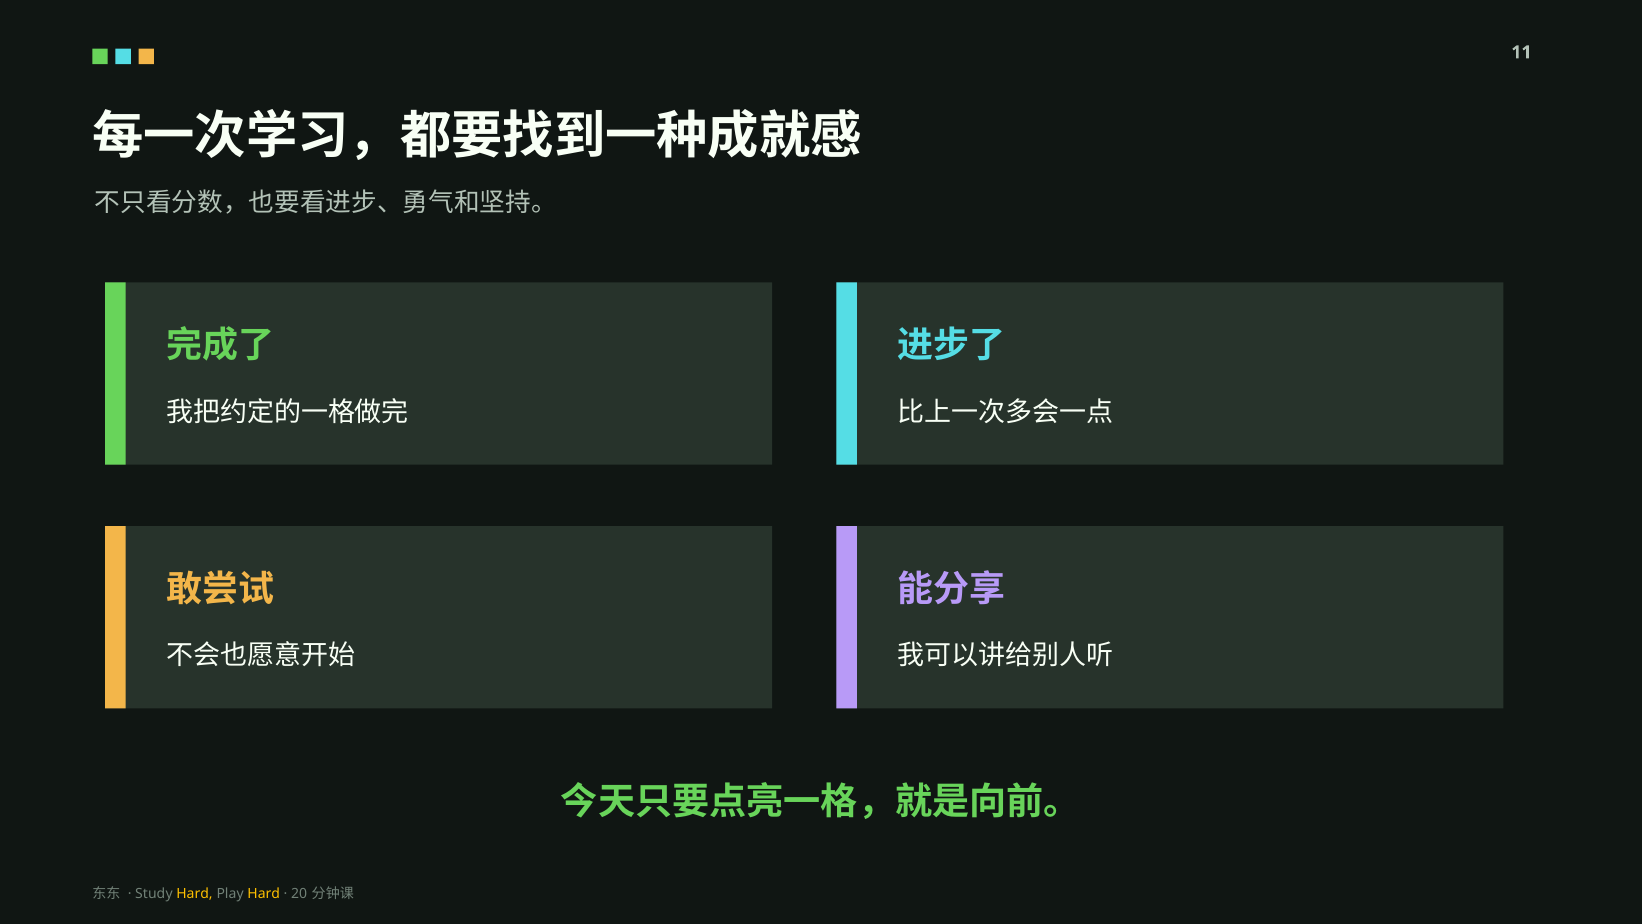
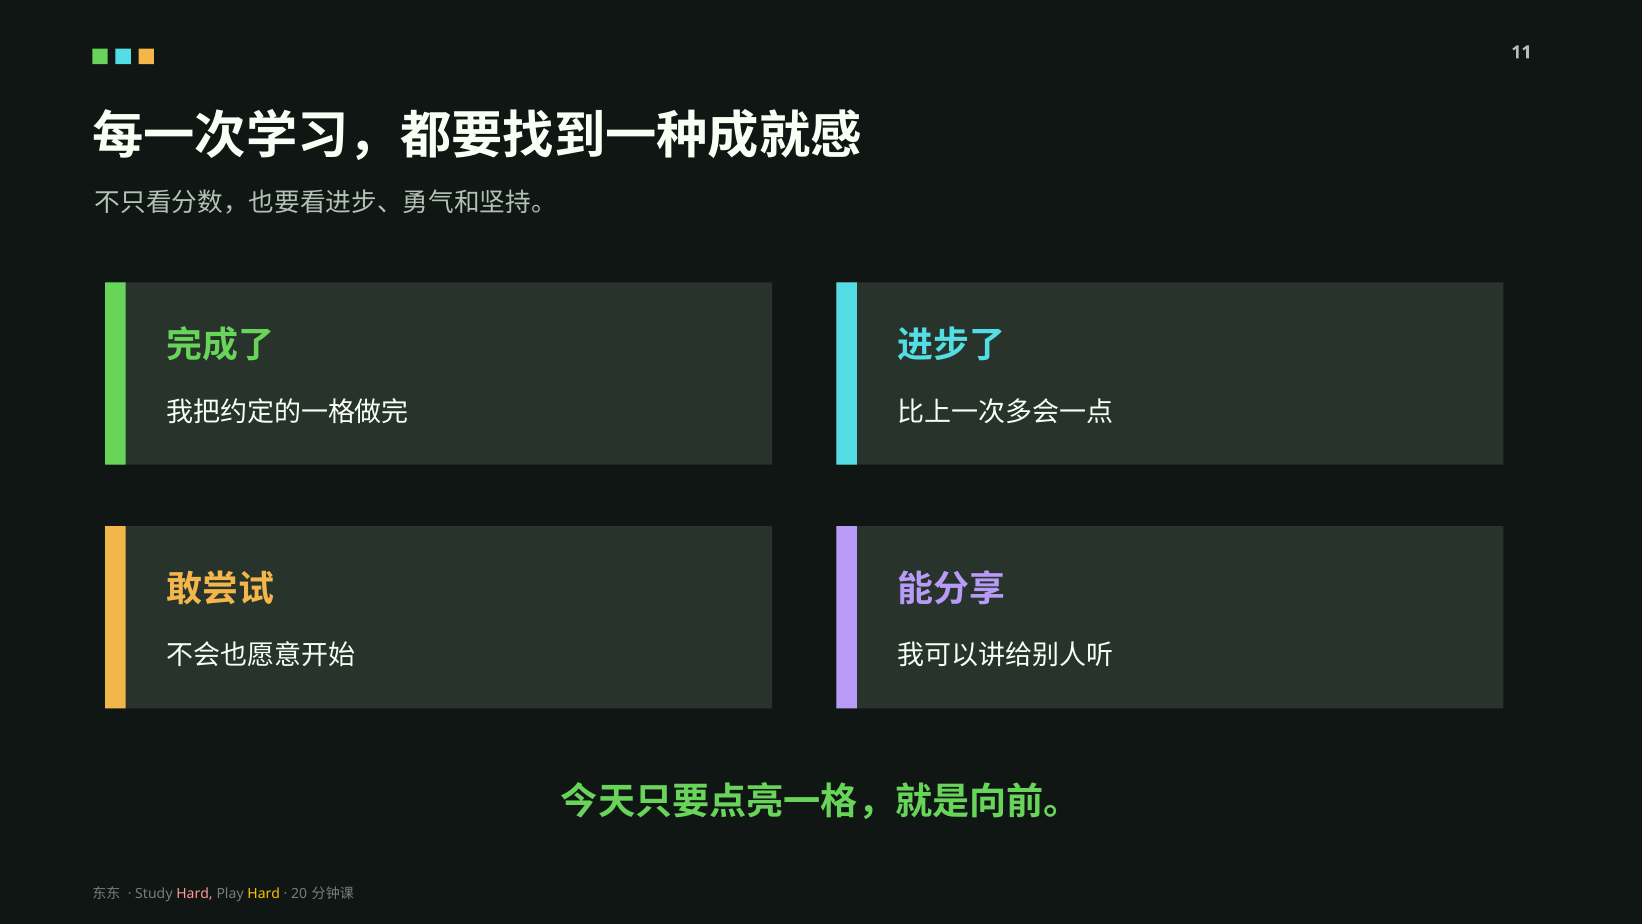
Hard at (195, 893) colour: yellow -> pink
